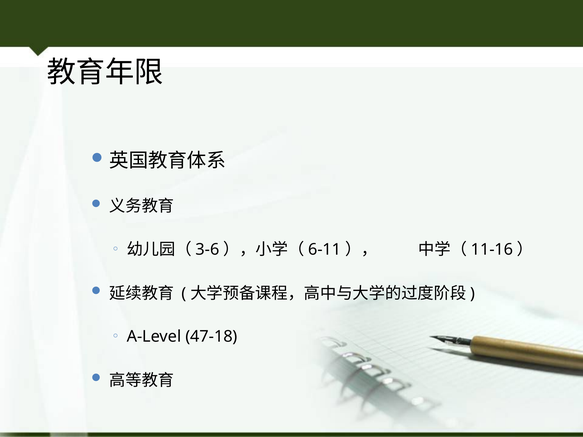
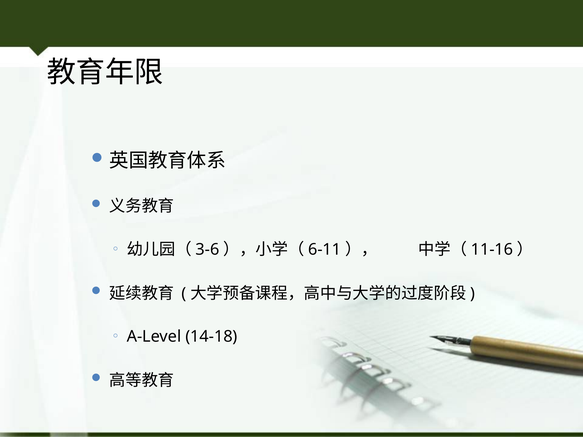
47-18: 47-18 -> 14-18
